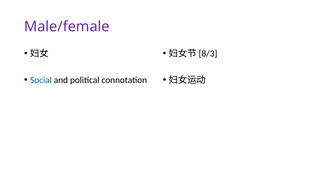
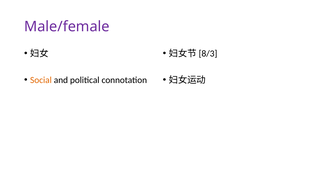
Social colour: blue -> orange
